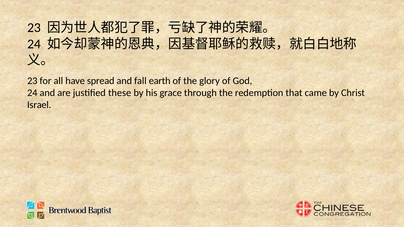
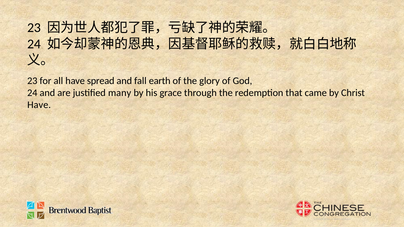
these: these -> many
Israel at (39, 105): Israel -> Have
